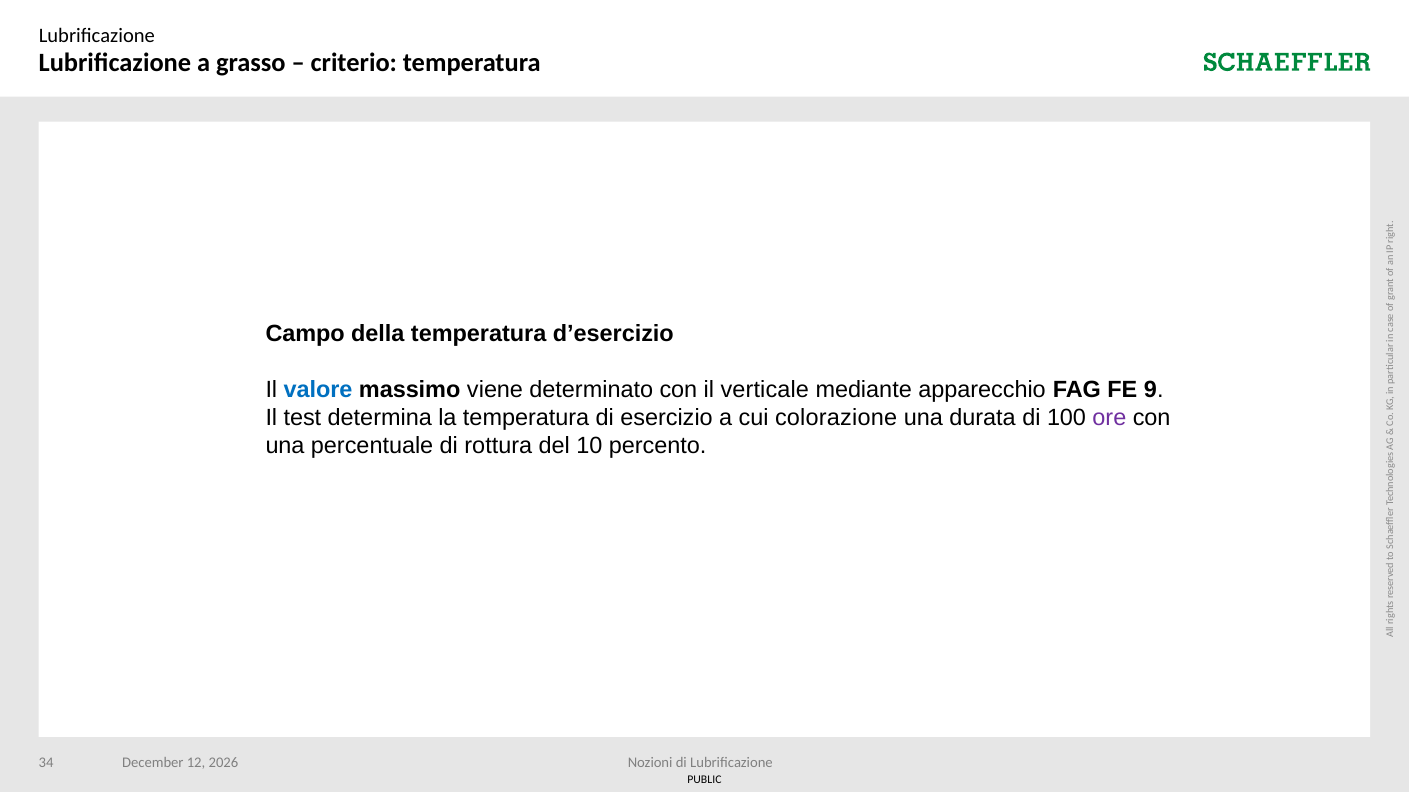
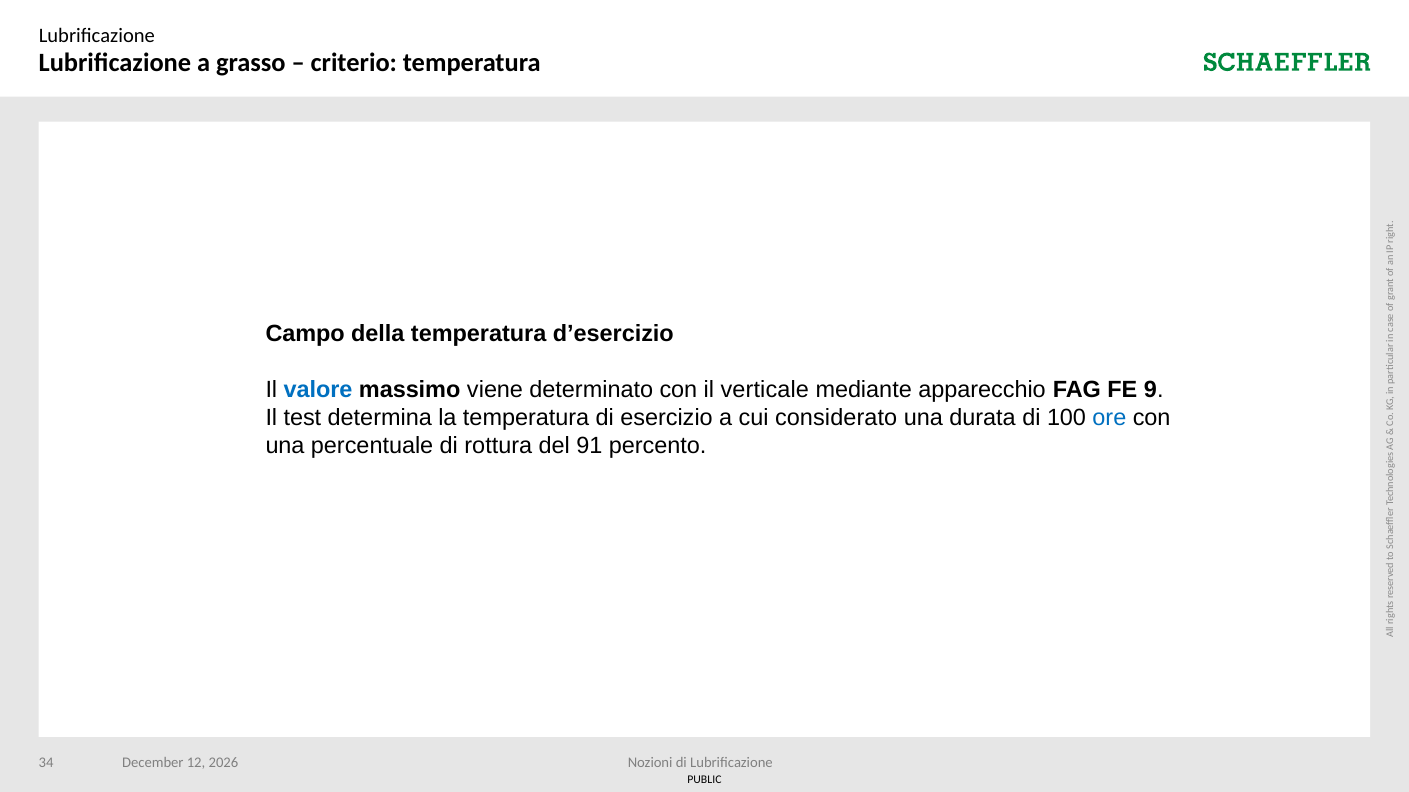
colorazione: colorazione -> considerato
ore colour: purple -> blue
10: 10 -> 91
